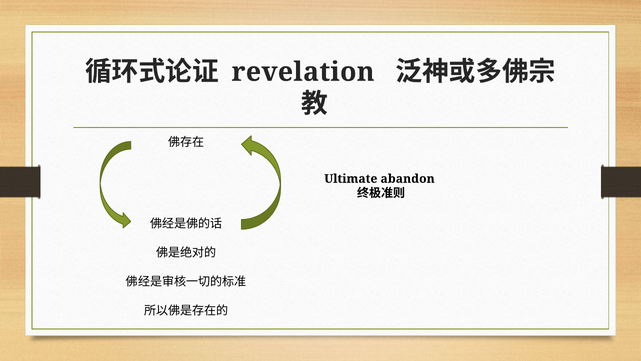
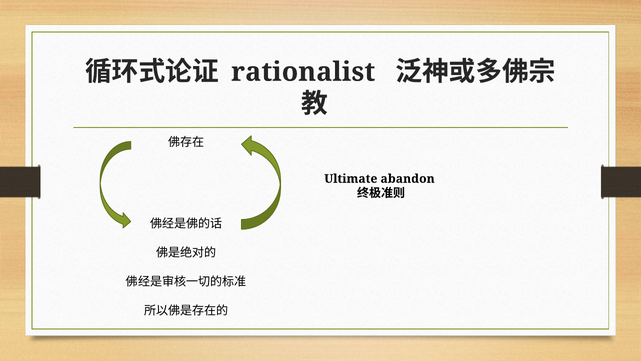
revelation: revelation -> rationalist
